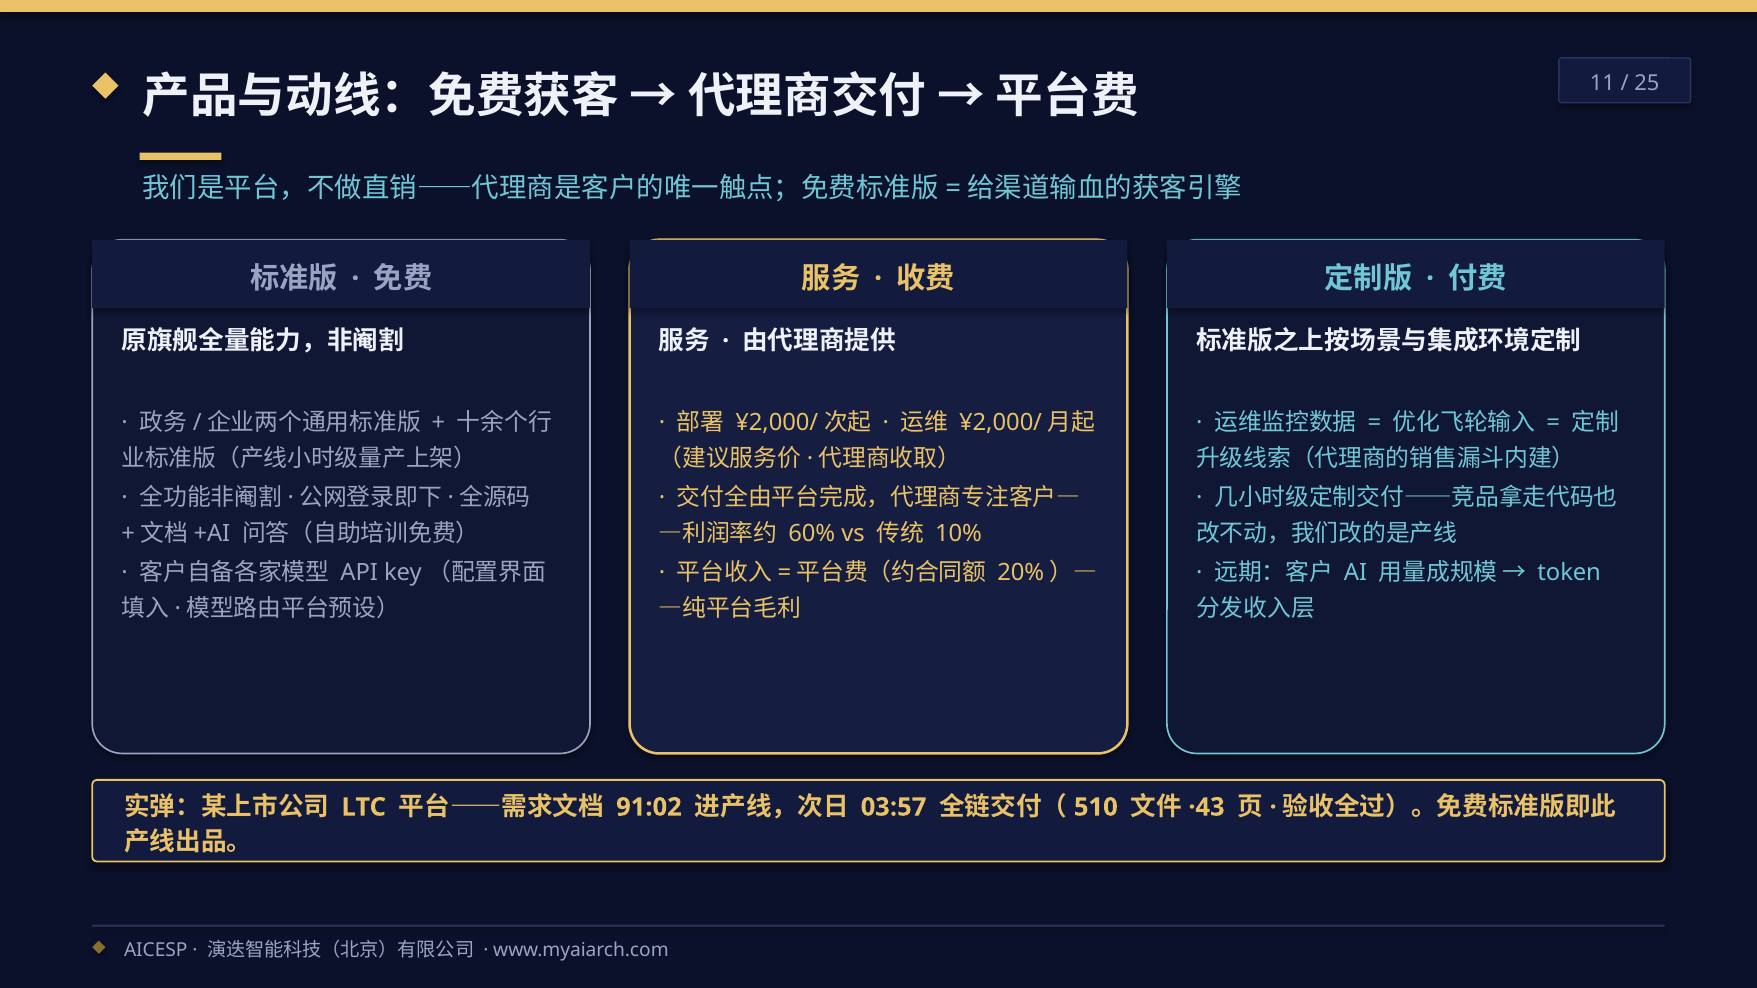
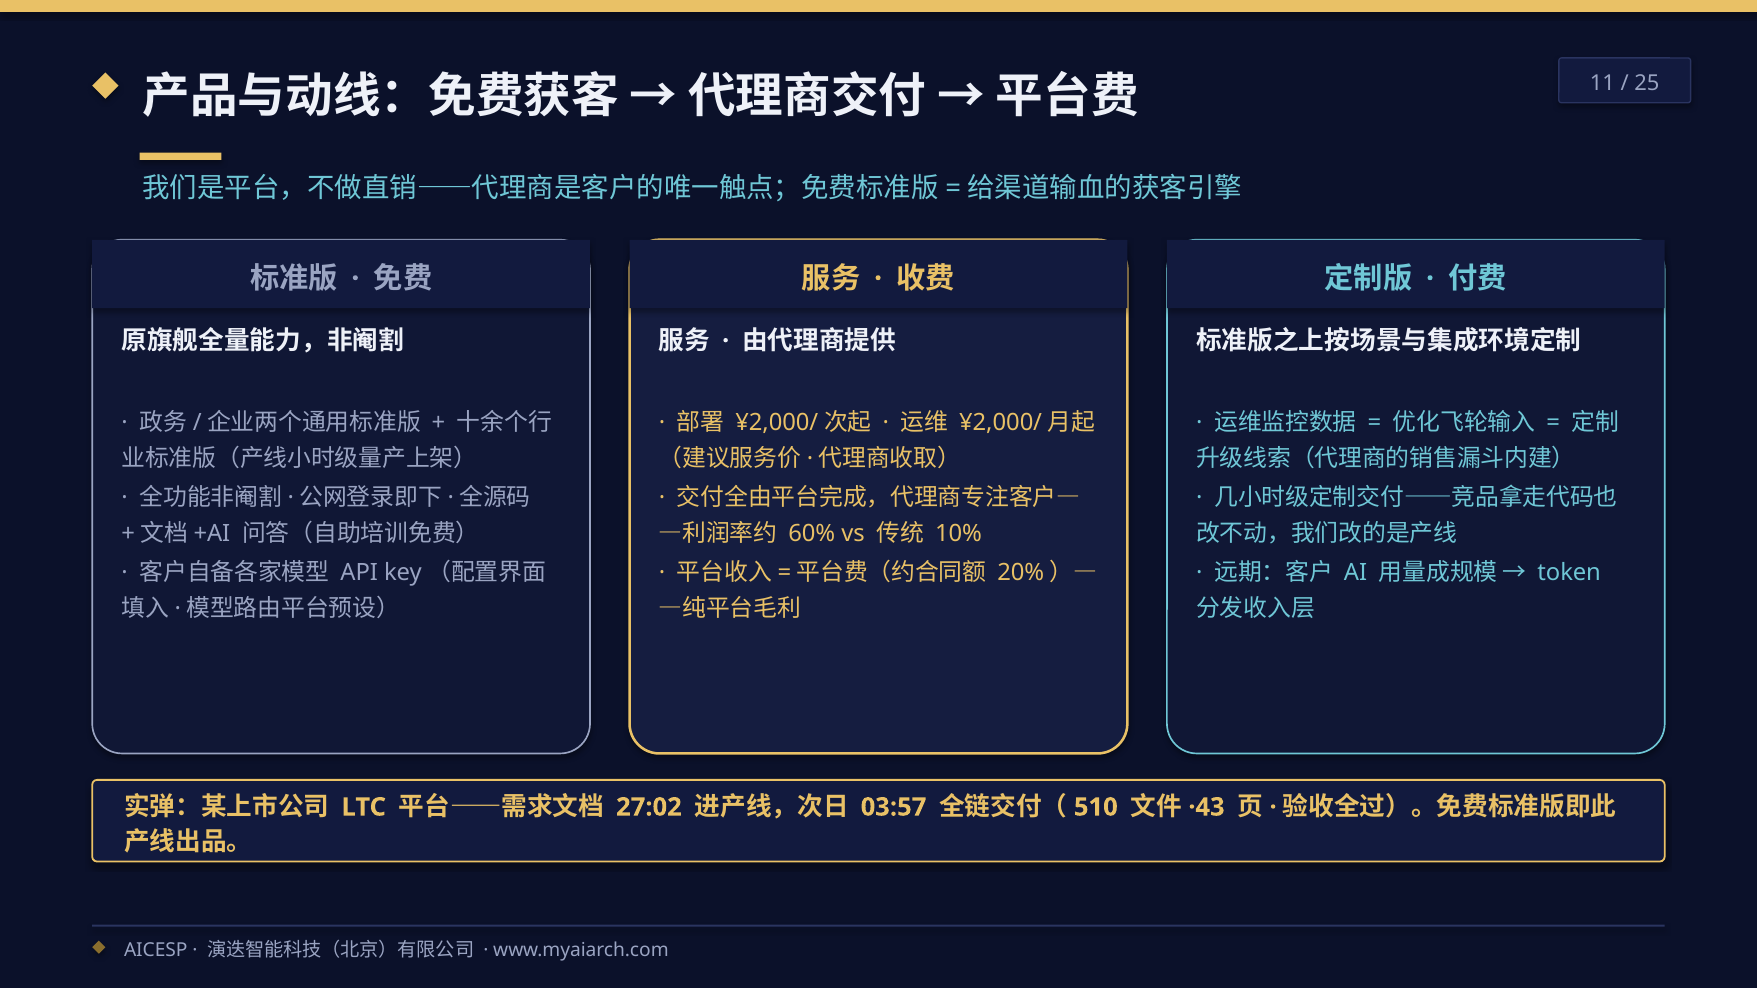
91:02: 91:02 -> 27:02
